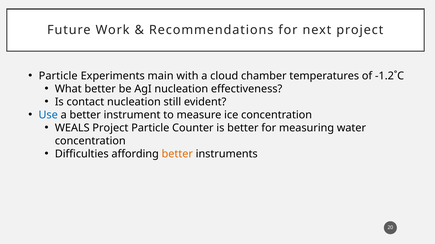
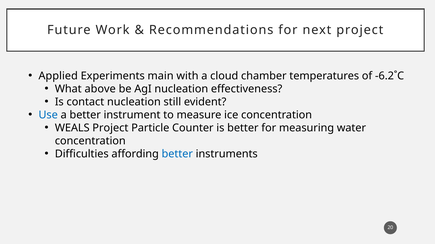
Particle at (58, 76): Particle -> Applied
-1.2˚C: -1.2˚C -> -6.2˚C
What better: better -> above
better at (177, 154) colour: orange -> blue
